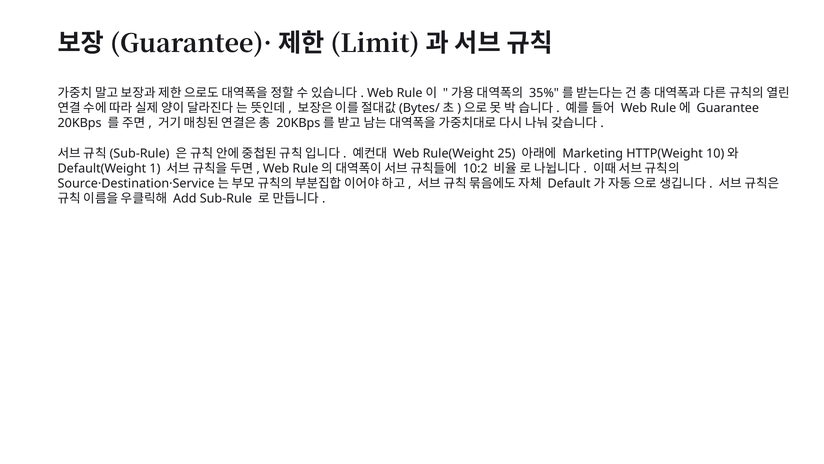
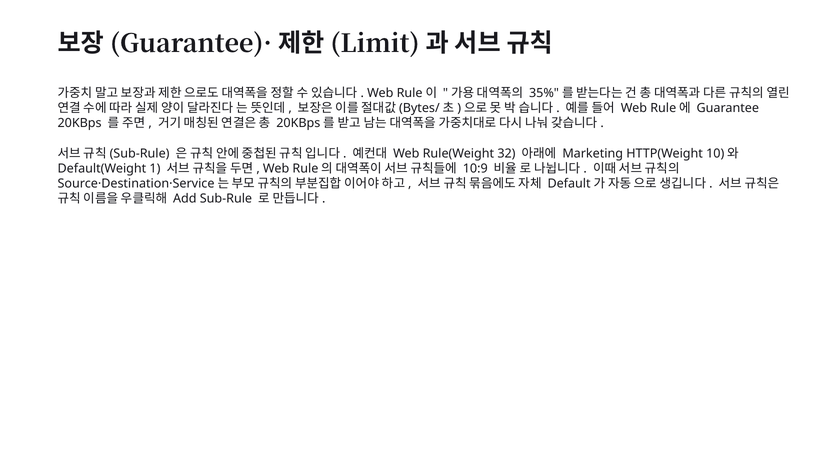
25: 25 -> 32
10:2: 10:2 -> 10:9
